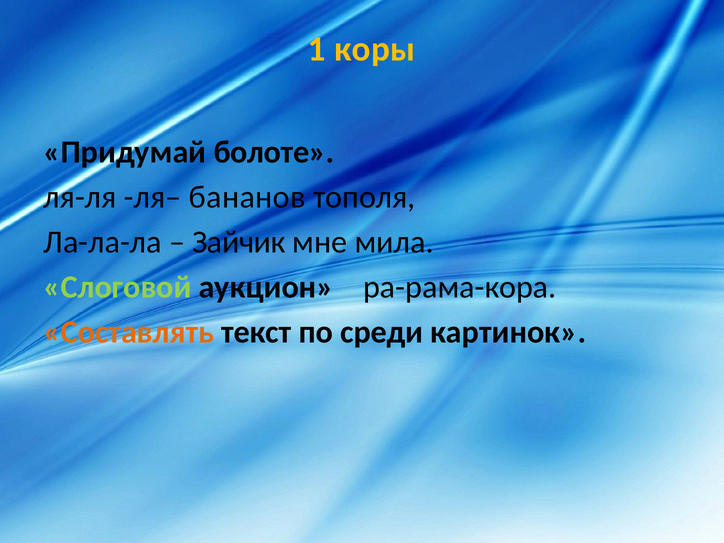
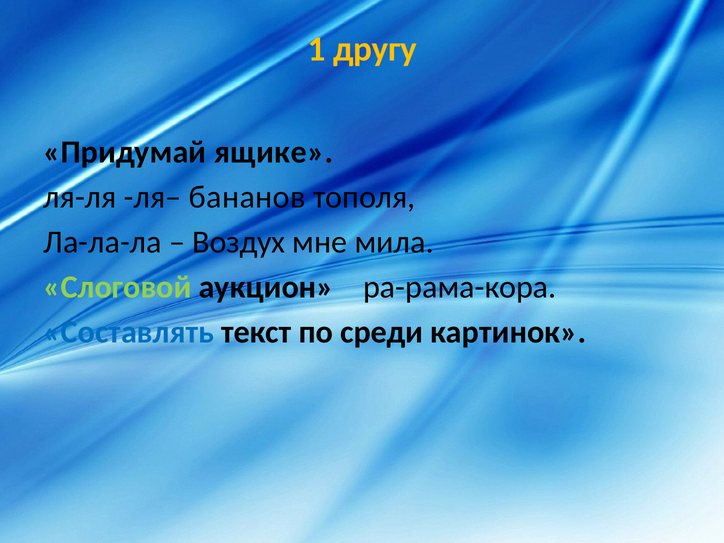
коры: коры -> другу
болоте: болоте -> ящике
Зайчик: Зайчик -> Воздух
Составлять colour: orange -> blue
